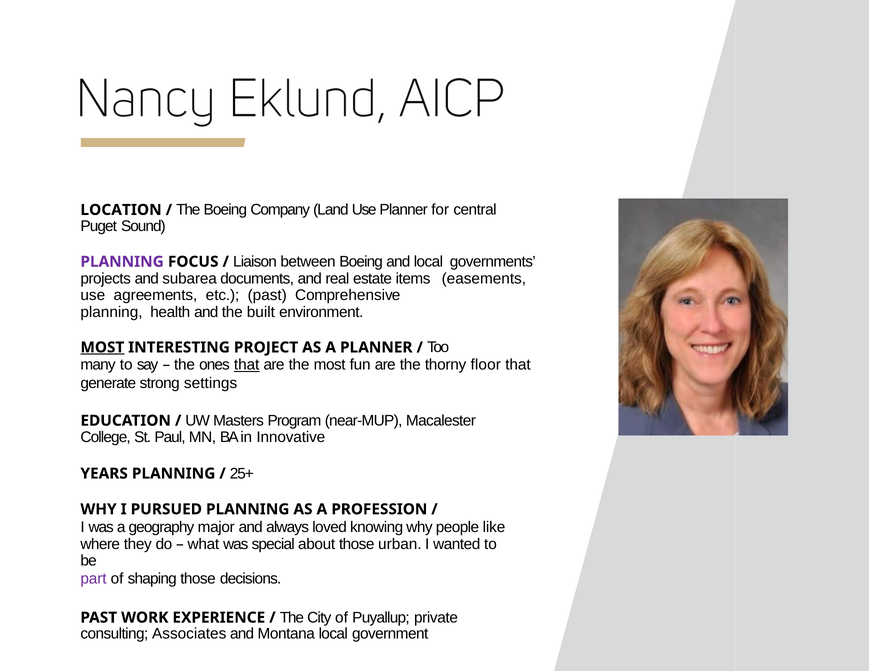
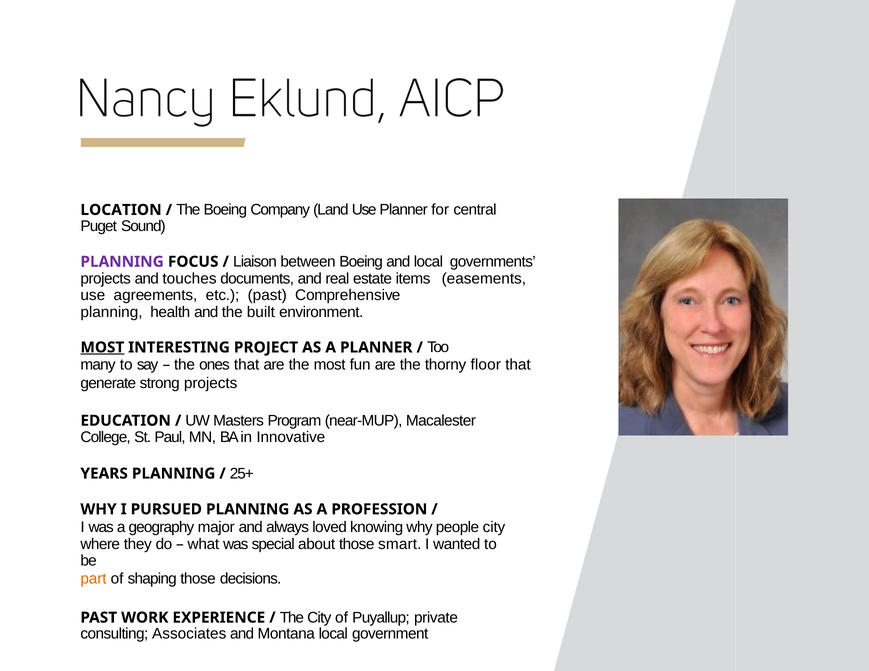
subarea: subarea -> touches
that at (247, 365) underline: present -> none
strong settings: settings -> projects
people like: like -> city
urban: urban -> smart
part colour: purple -> orange
